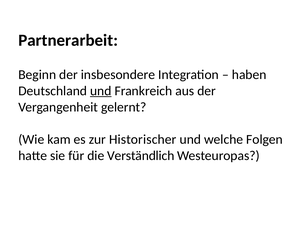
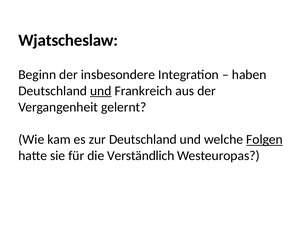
Partnerarbeit: Partnerarbeit -> Wjatscheslaw
zur Historischer: Historischer -> Deutschland
Folgen underline: none -> present
